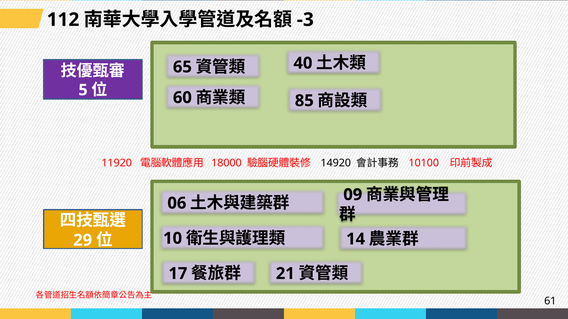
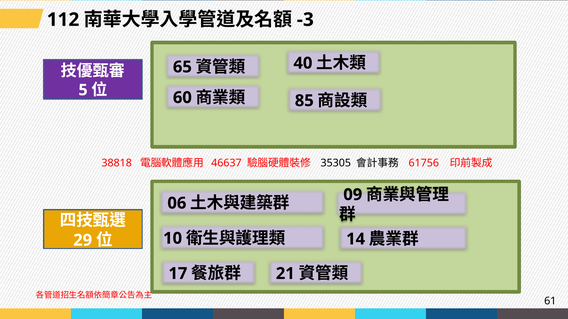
11920: 11920 -> 38818
18000: 18000 -> 46637
14920: 14920 -> 35305
10100: 10100 -> 61756
